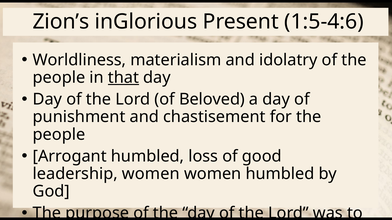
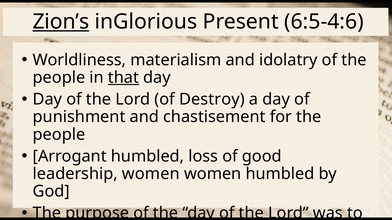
Zion’s underline: none -> present
1:5-4:6: 1:5-4:6 -> 6:5-4:6
Beloved: Beloved -> Destroy
